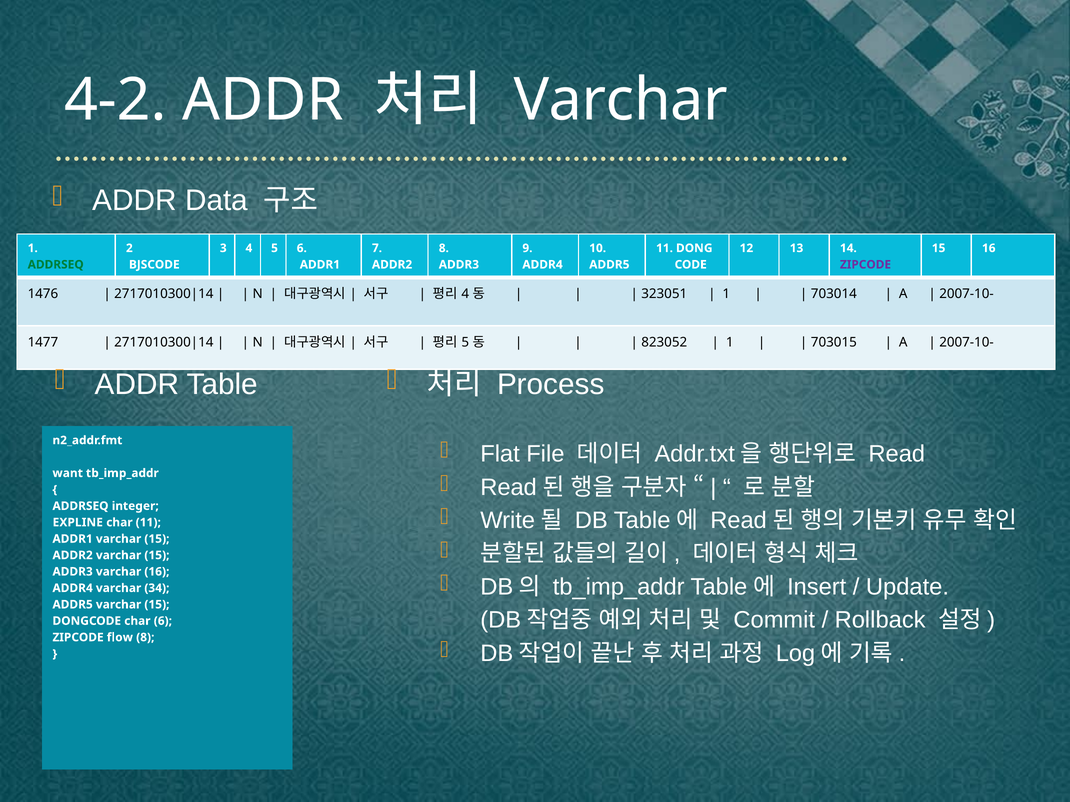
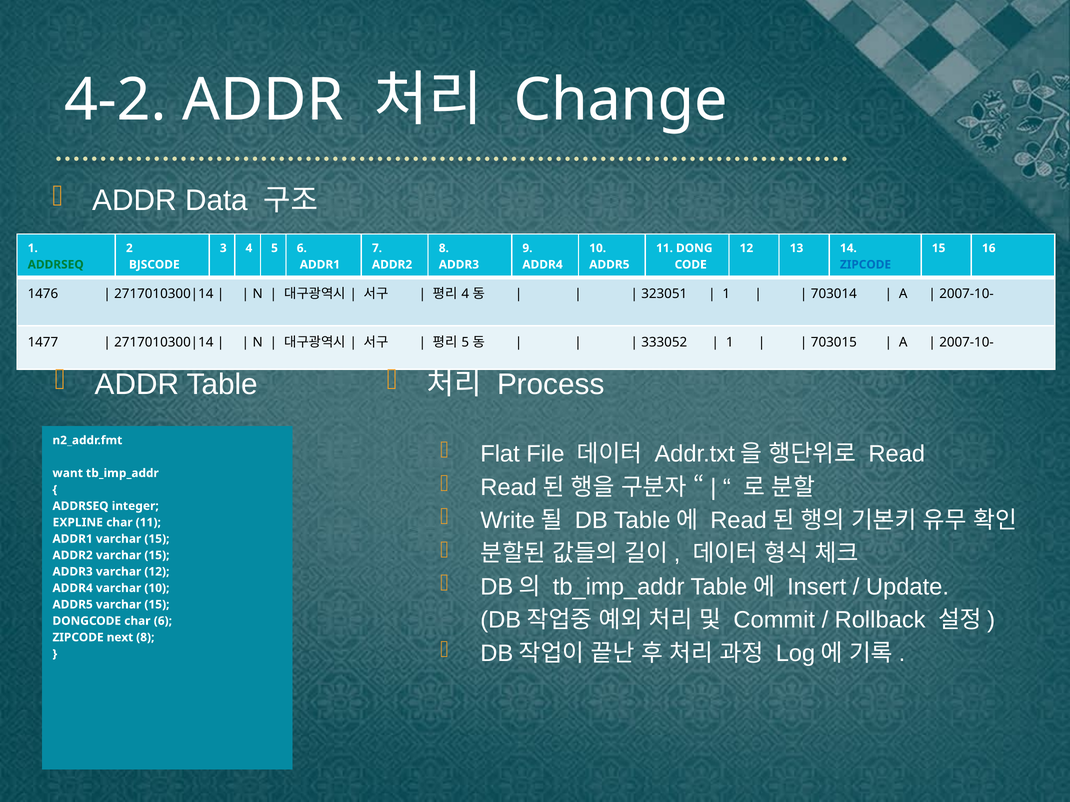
Varchar at (621, 100): Varchar -> Change
ZIPCODE at (865, 265) colour: purple -> blue
823052: 823052 -> 333052
varchar 16: 16 -> 12
varchar 34: 34 -> 10
flow: flow -> next
